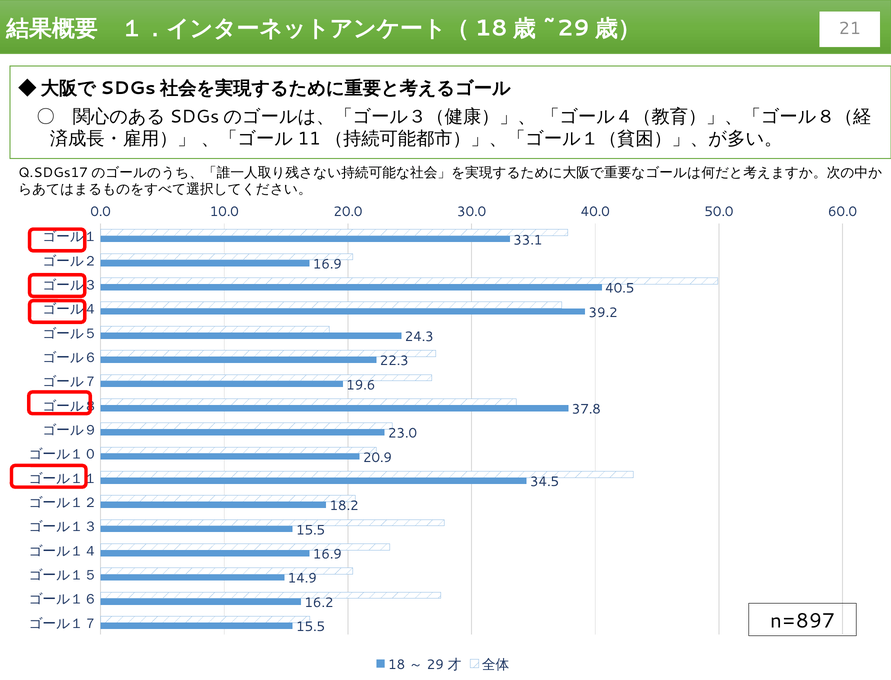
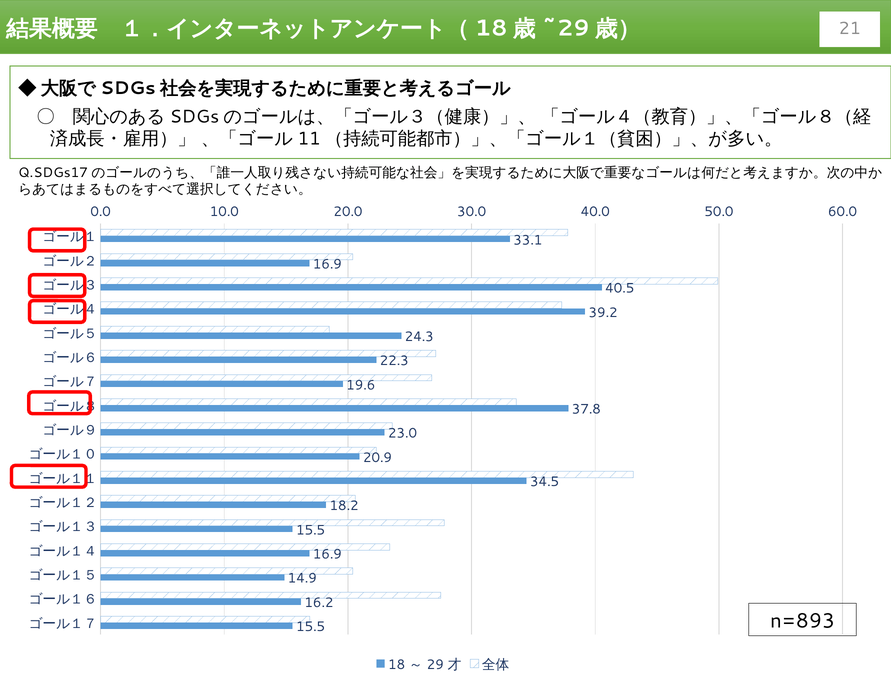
n=897: n=897 -> n=893
